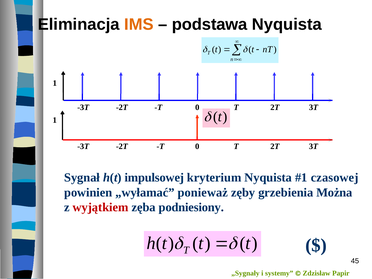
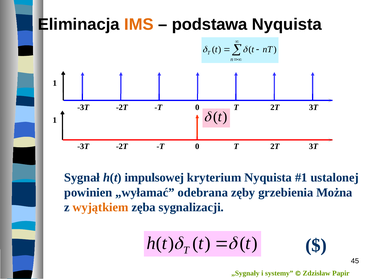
czasowej: czasowej -> ustalonej
ponieważ: ponieważ -> odebrana
wyjątkiem colour: red -> orange
podniesiony: podniesiony -> sygnalizacji
